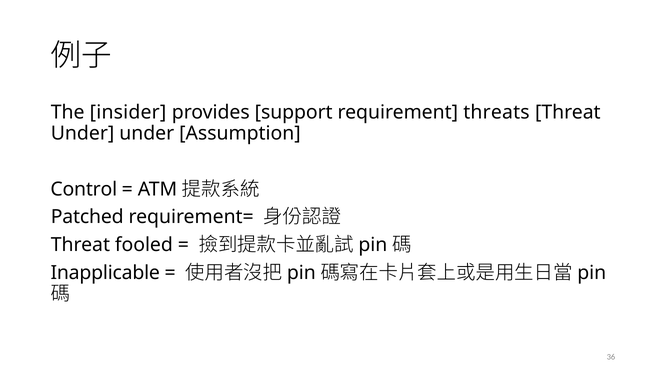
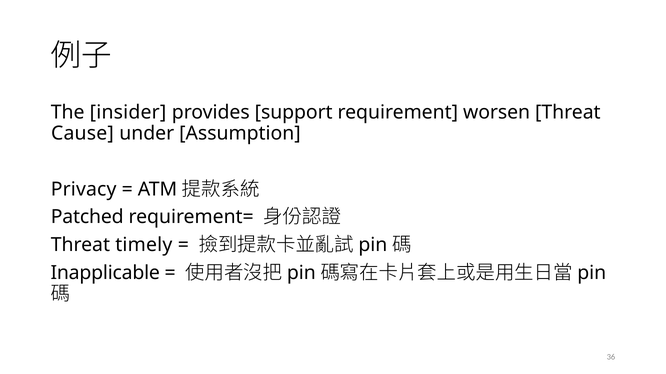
threats: threats -> worsen
Under at (83, 134): Under -> Cause
Control: Control -> Privacy
fooled: fooled -> timely
